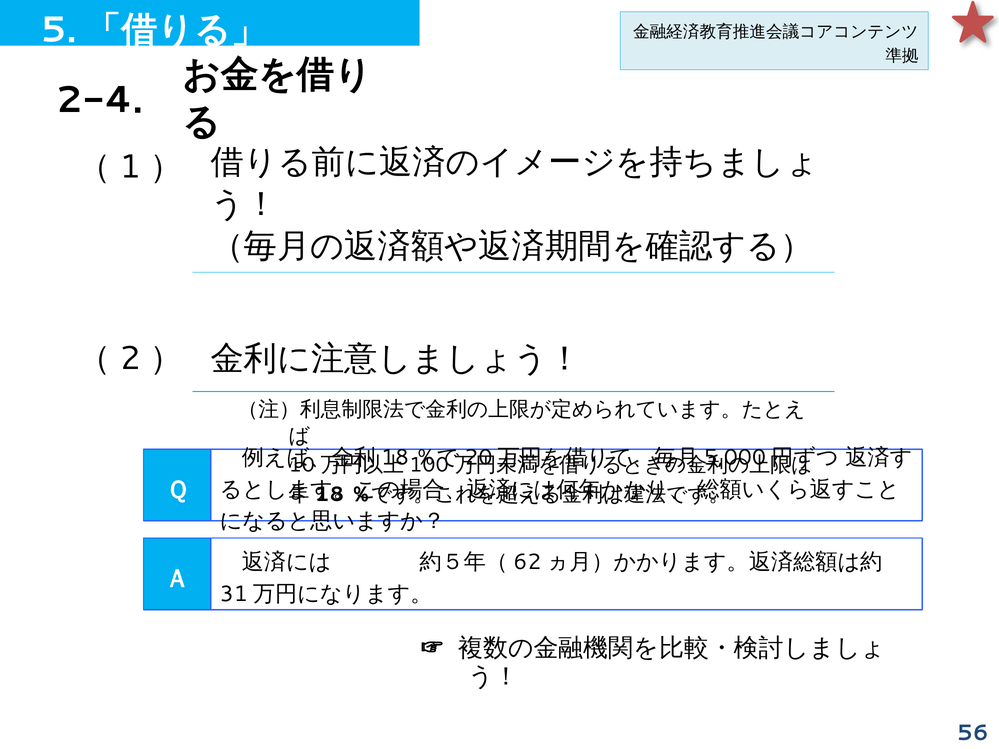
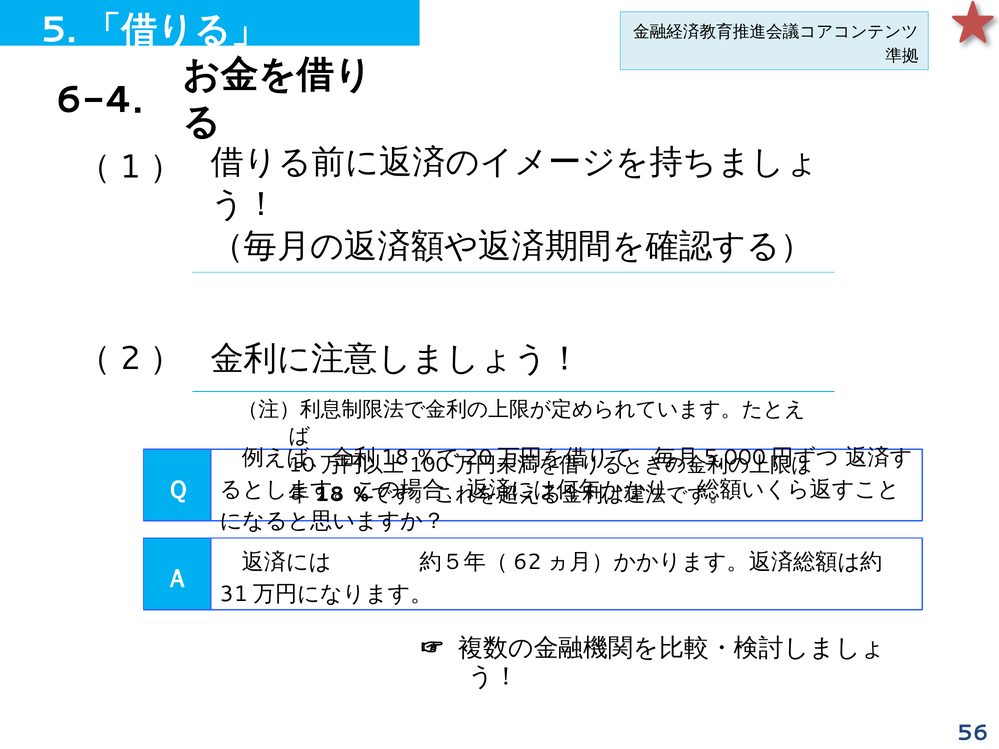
2-4: 2-4 -> 6-4
